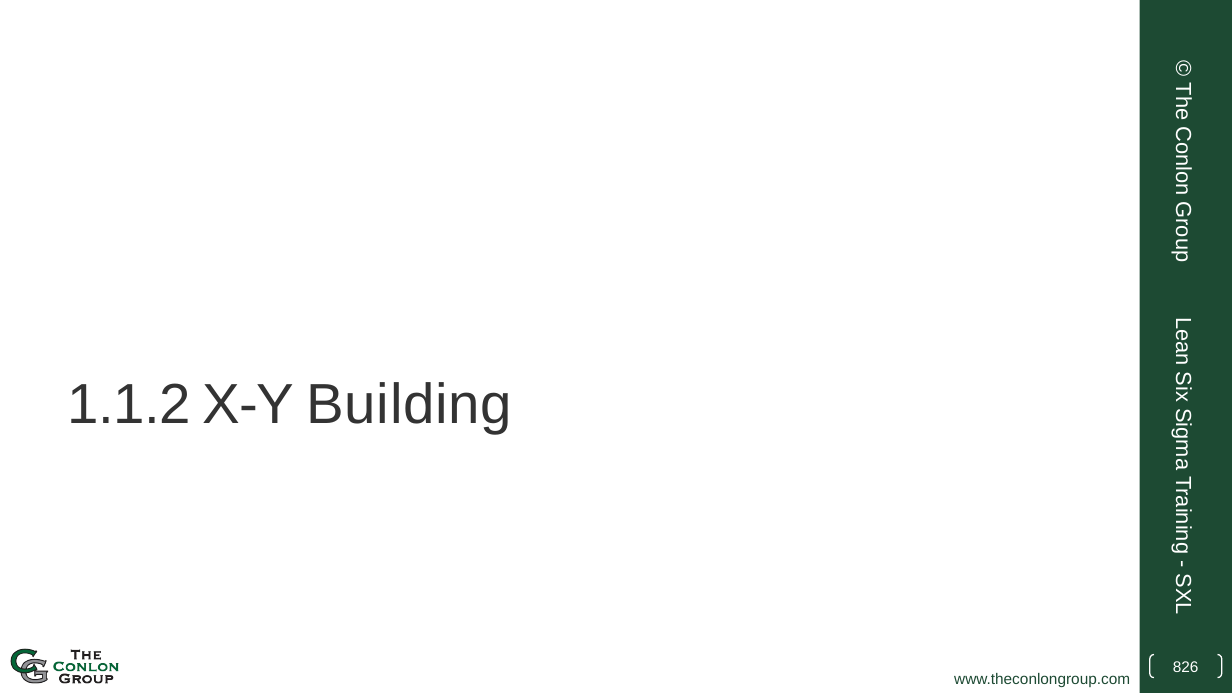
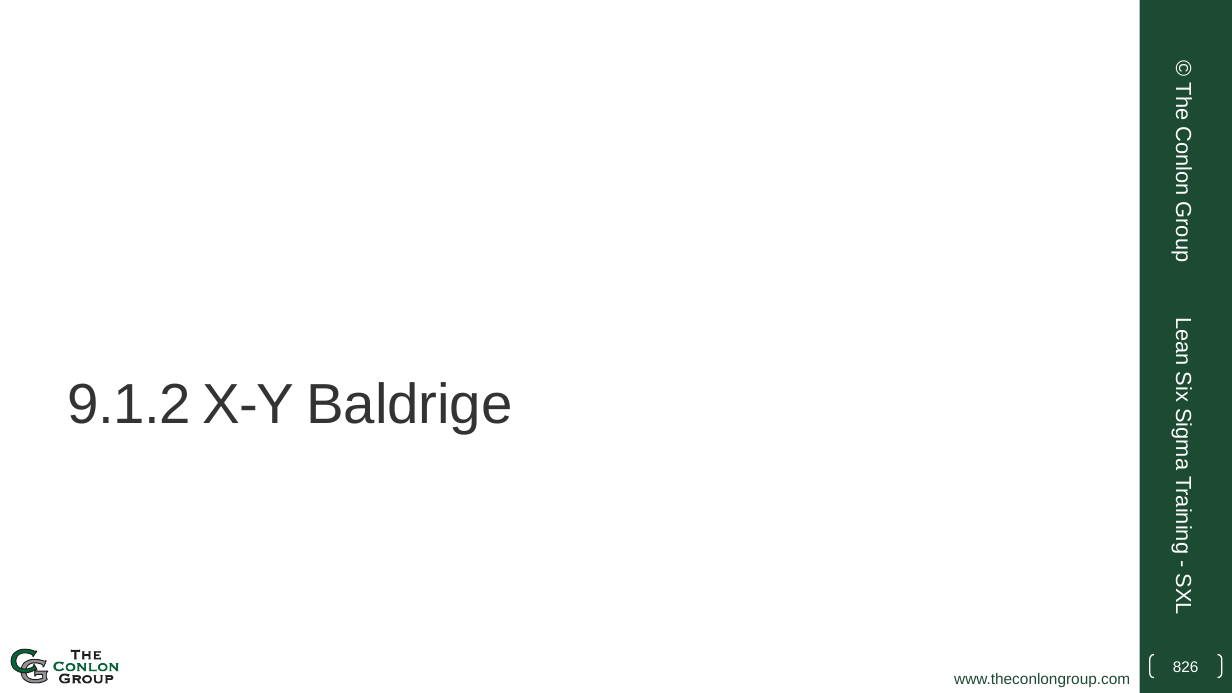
1.1.2: 1.1.2 -> 9.1.2
Building: Building -> Baldrige
